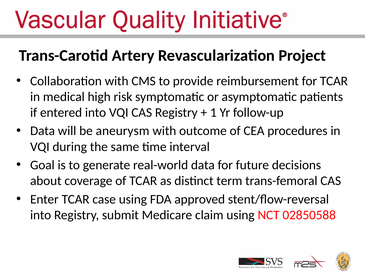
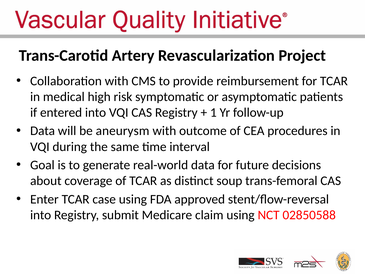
term: term -> soup
